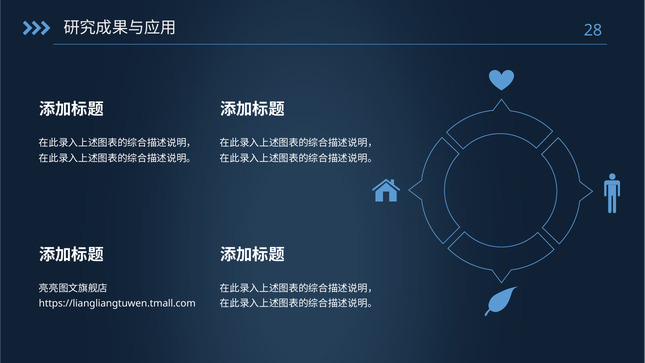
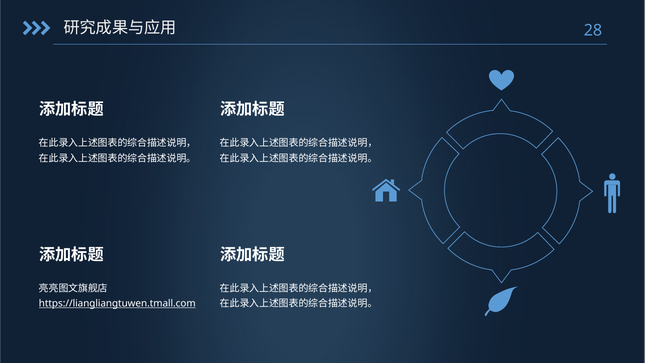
https://liangliangtuwen.tmall.com underline: none -> present
